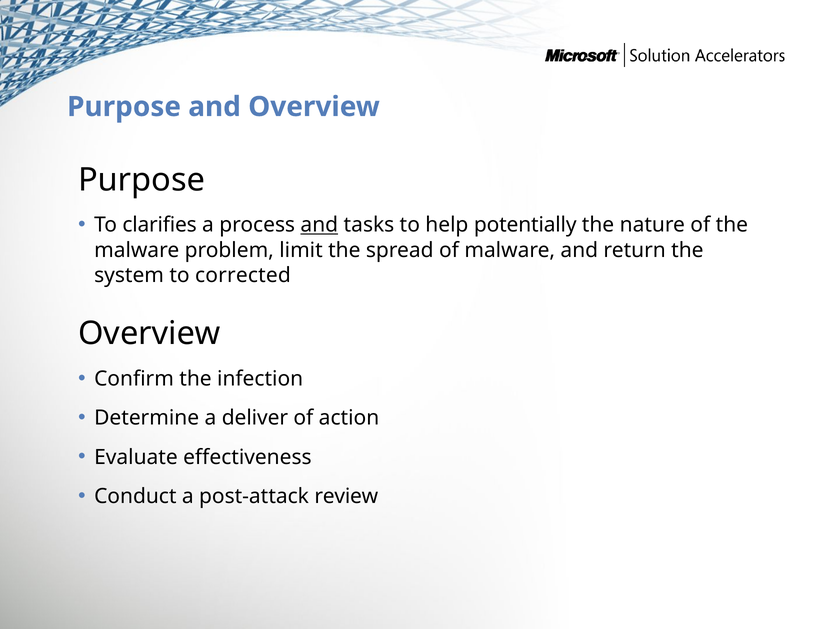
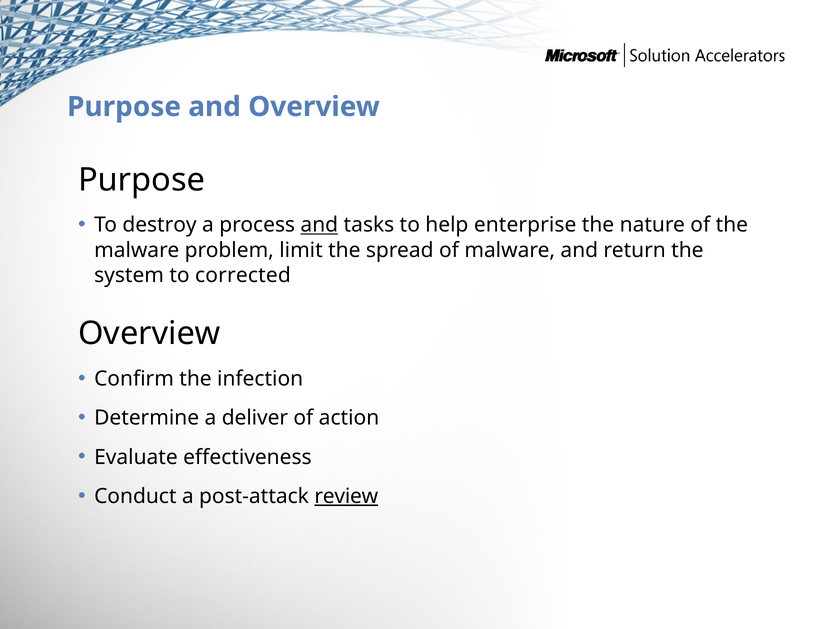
clarifies: clarifies -> destroy
potentially: potentially -> enterprise
review underline: none -> present
